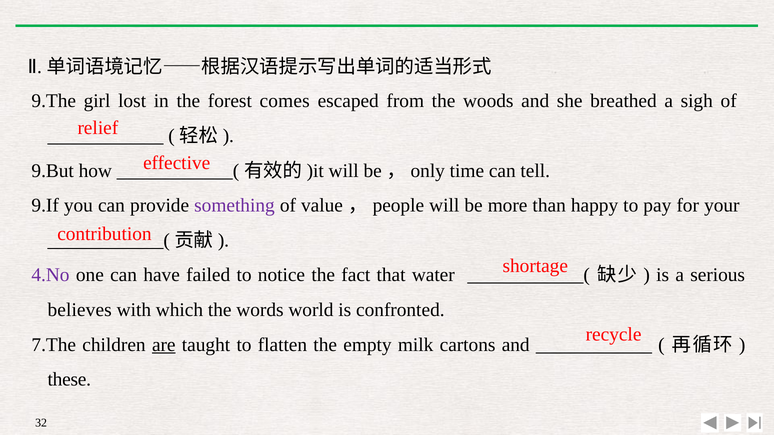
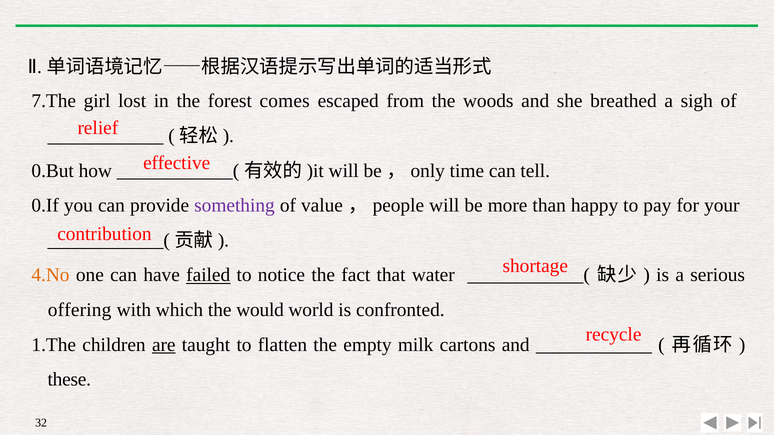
9.The: 9.The -> 7.The
9.But: 9.But -> 0.But
9.If: 9.If -> 0.If
4.No colour: purple -> orange
failed underline: none -> present
believes: believes -> offering
words: words -> would
7.The: 7.The -> 1.The
